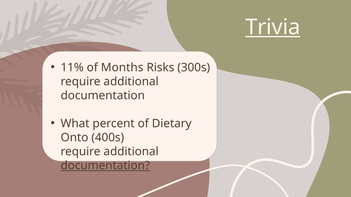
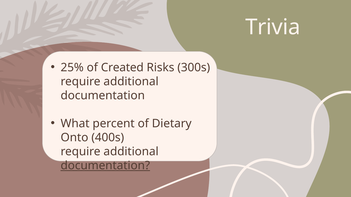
Trivia underline: present -> none
11%: 11% -> 25%
Months: Months -> Created
